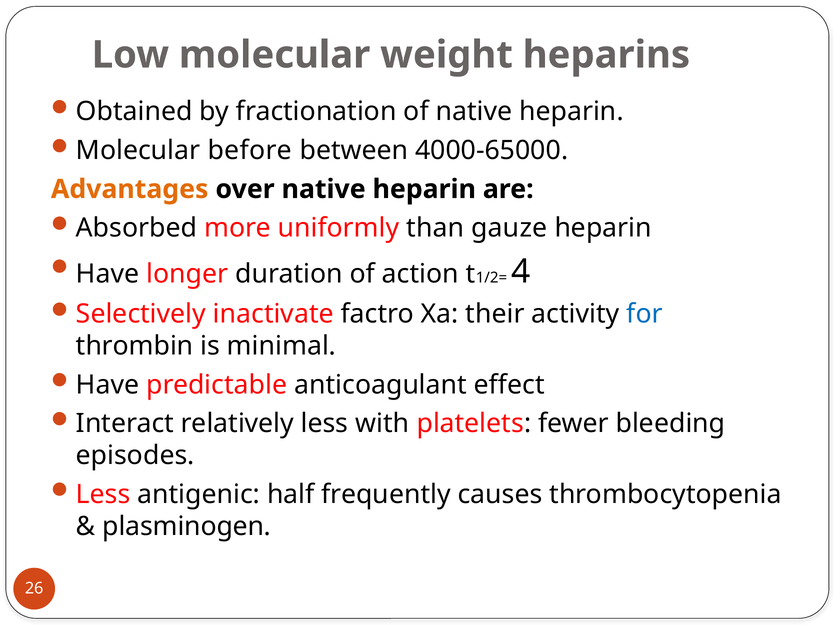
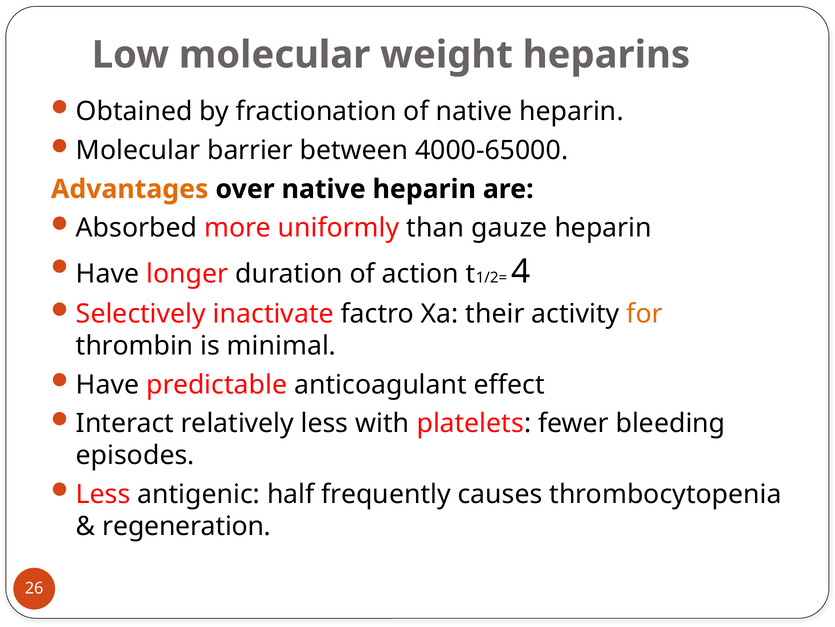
before: before -> barrier
for colour: blue -> orange
plasminogen: plasminogen -> regeneration
